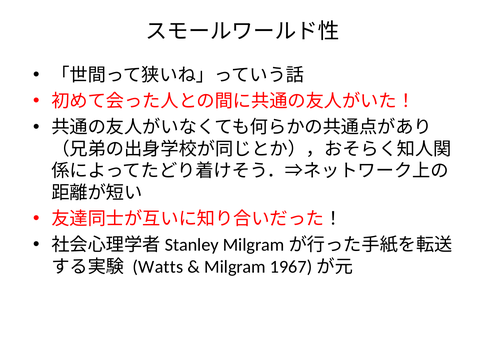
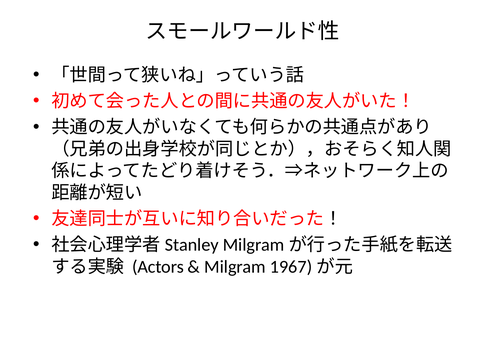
Watts: Watts -> Actors
